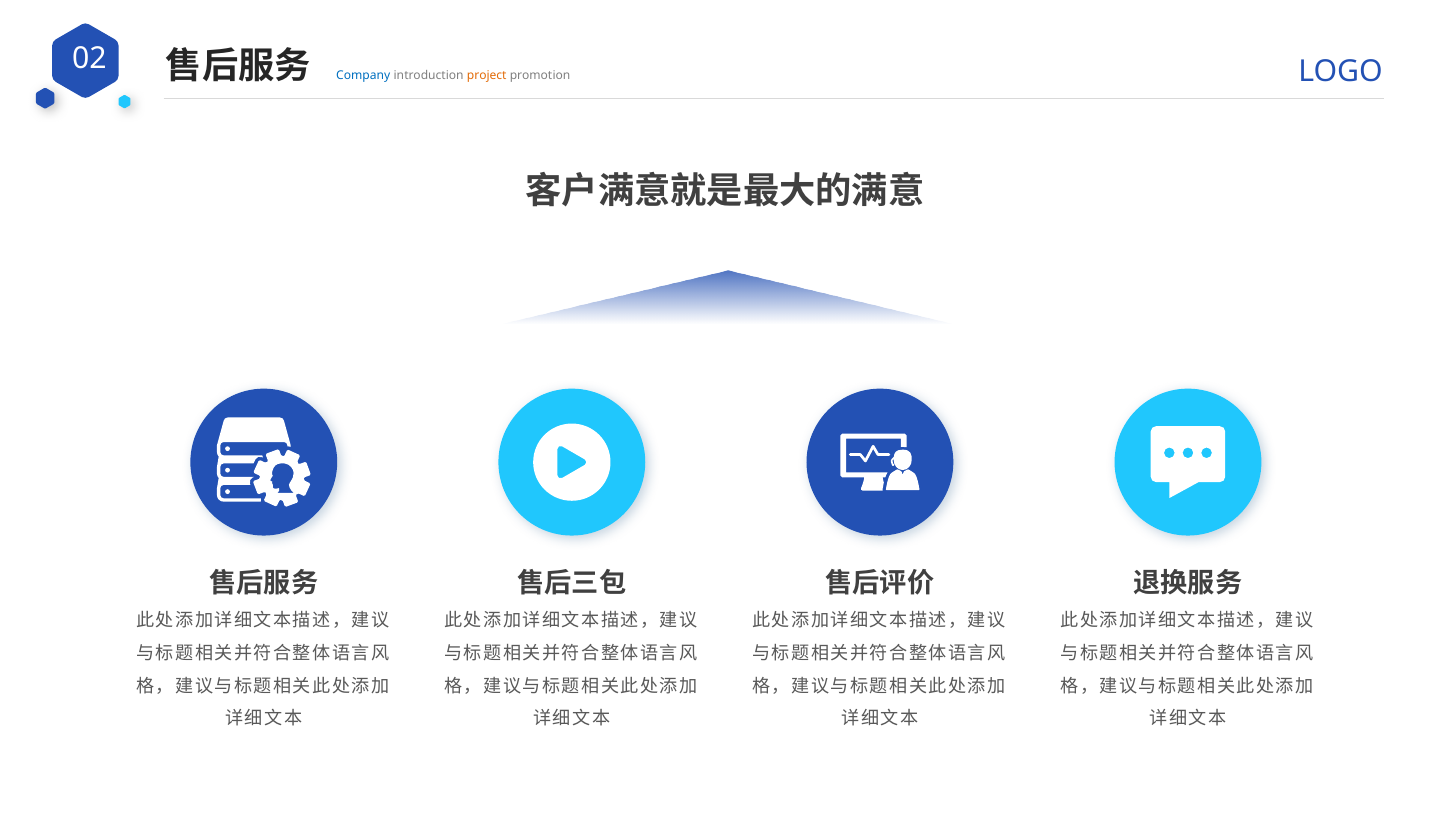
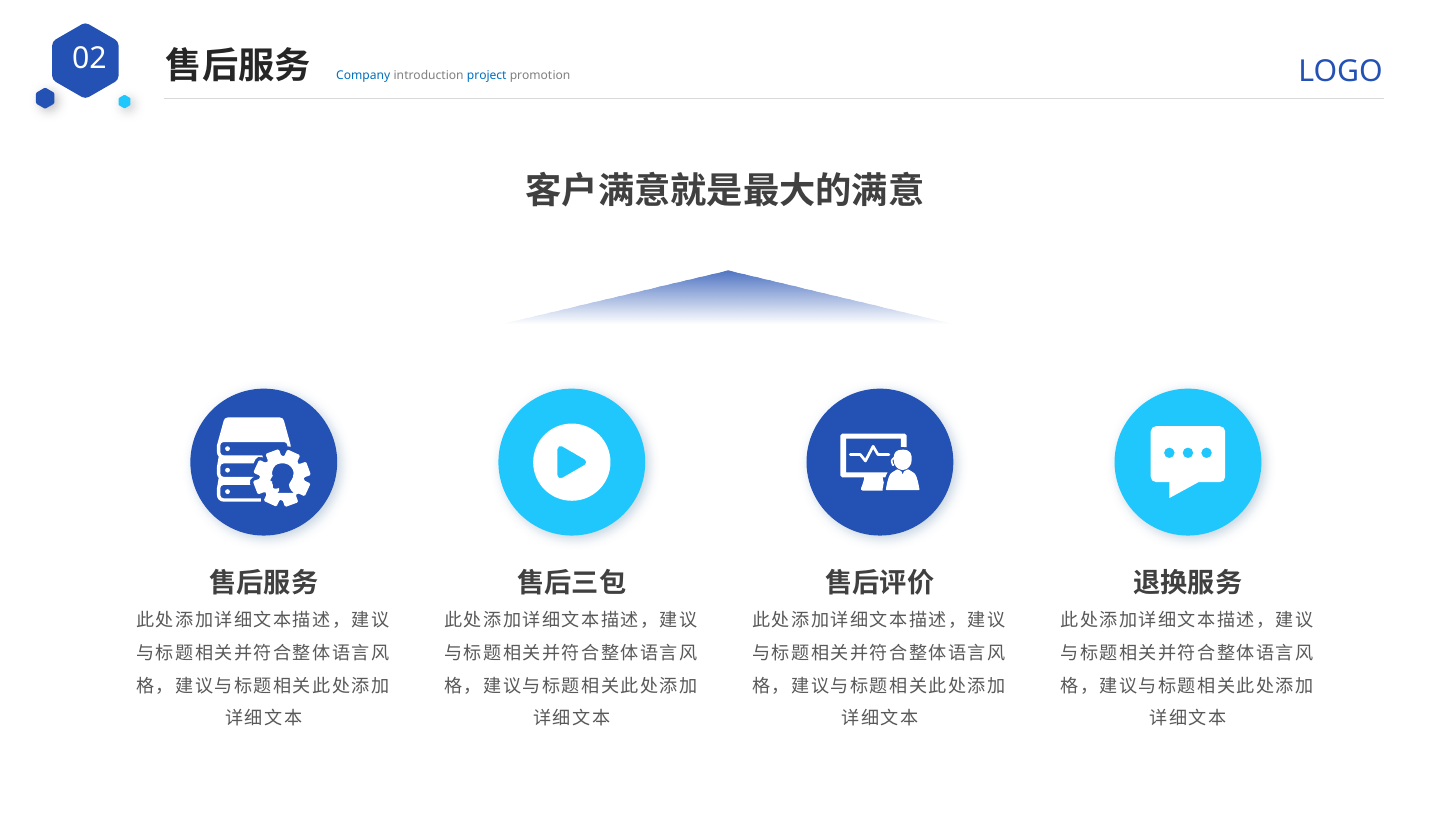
project colour: orange -> blue
